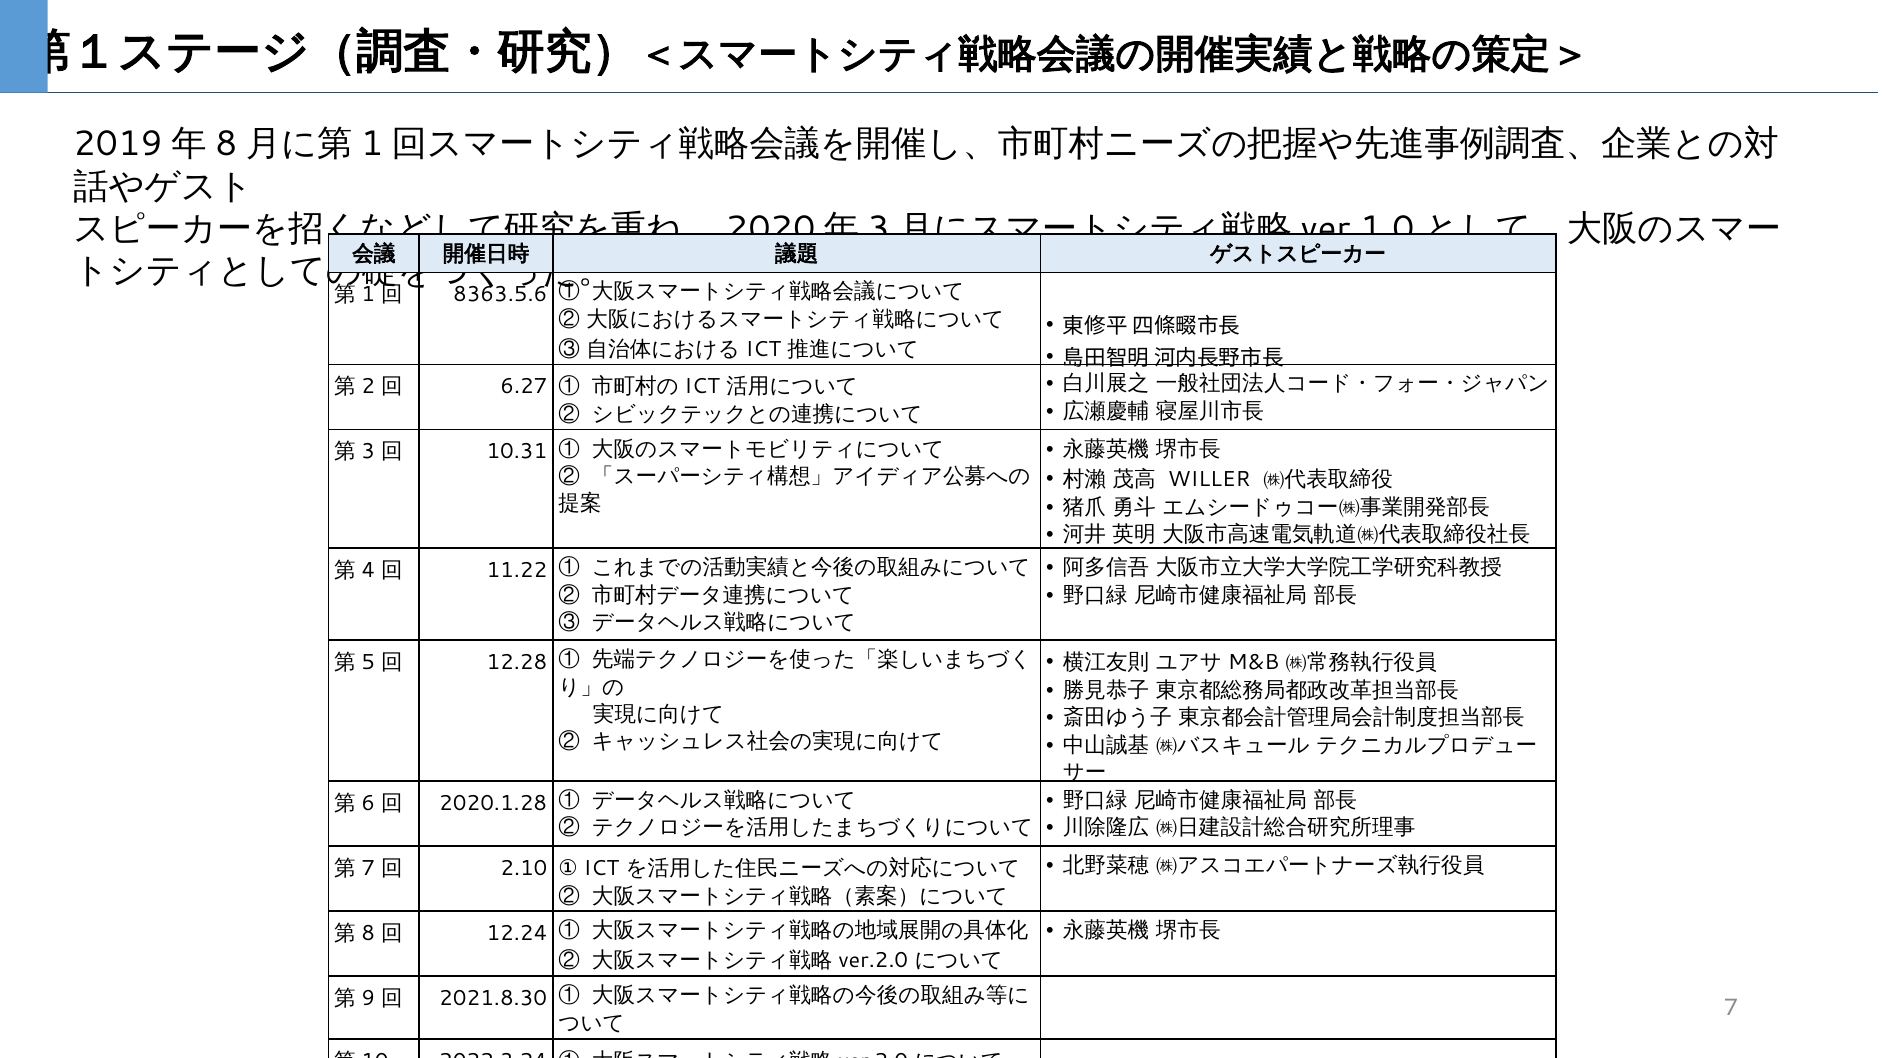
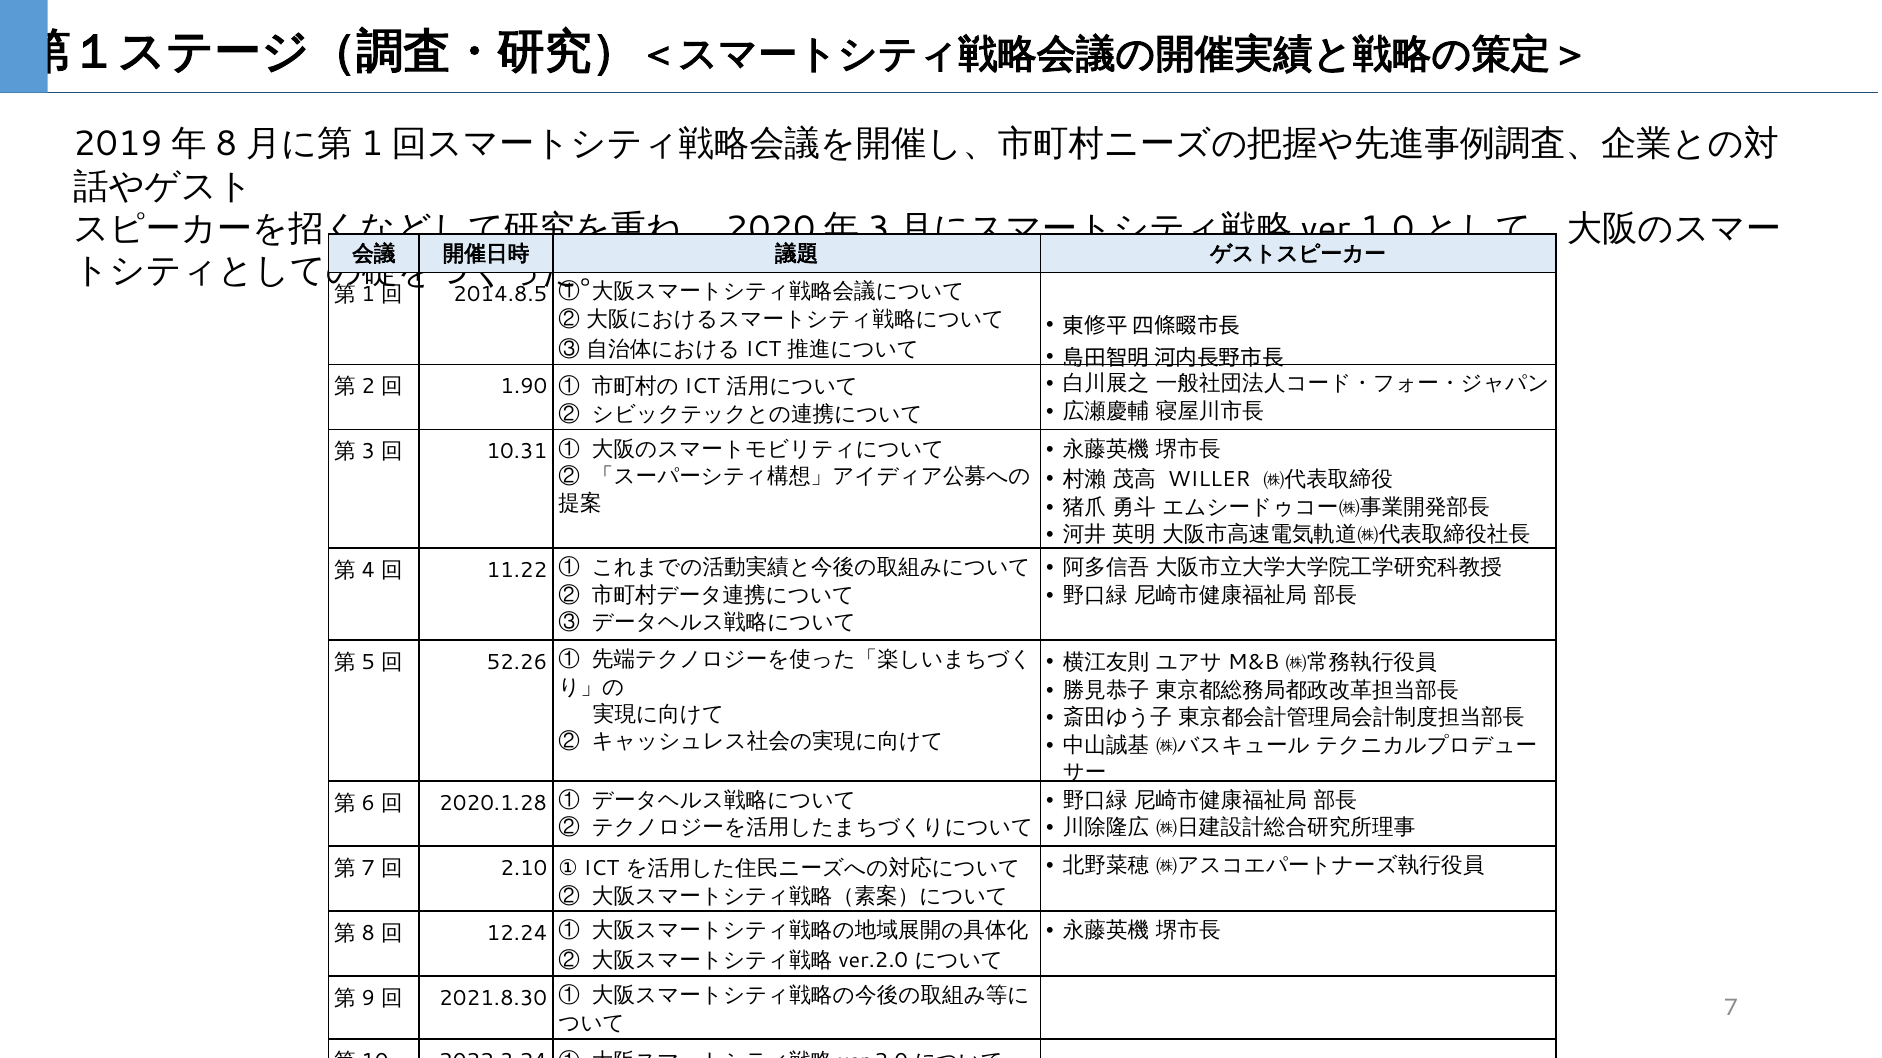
8363.5.6: 8363.5.6 -> 2014.8.5
6.27: 6.27 -> 1.90
12.28: 12.28 -> 52.26
